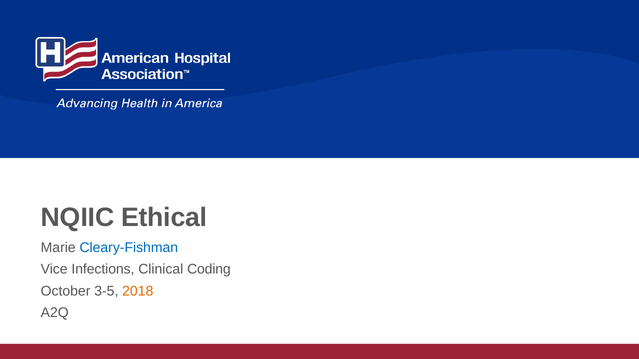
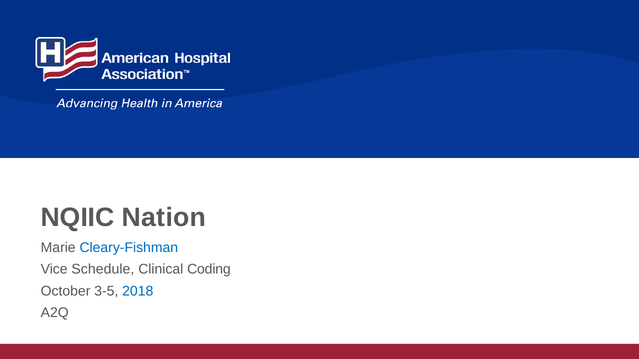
Ethical: Ethical -> Nation
Infections: Infections -> Schedule
2018 colour: orange -> blue
